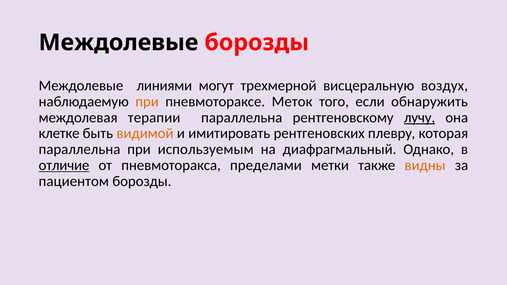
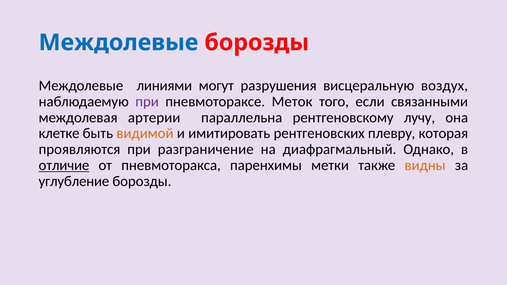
Междолевые at (118, 43) colour: black -> blue
трехмерной: трехмерной -> разрушения
при at (147, 102) colour: orange -> purple
обнаружить: обнаружить -> связанными
терапии: терапии -> артерии
лучу underline: present -> none
параллельна at (79, 149): параллельна -> проявляются
используемым: используемым -> разграничение
пределами: пределами -> паренхимы
пациентом: пациентом -> углубление
